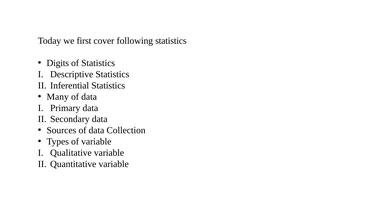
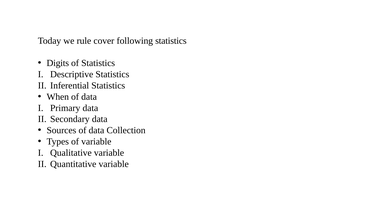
first: first -> rule
Many: Many -> When
